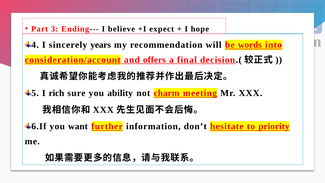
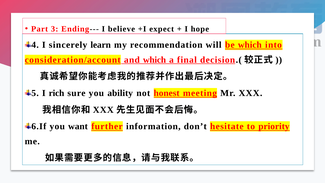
years: years -> learn
be words: words -> which
and offers: offers -> which
charm: charm -> honest
